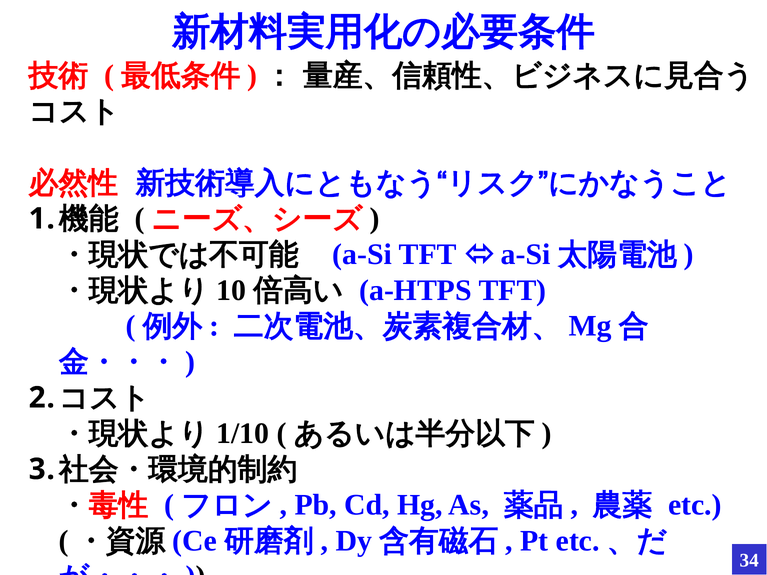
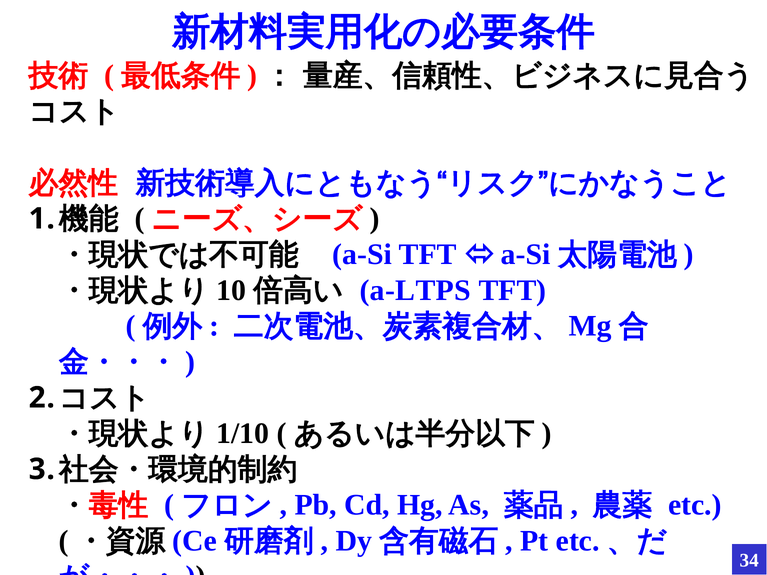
a-HTPS: a-HTPS -> a-LTPS
